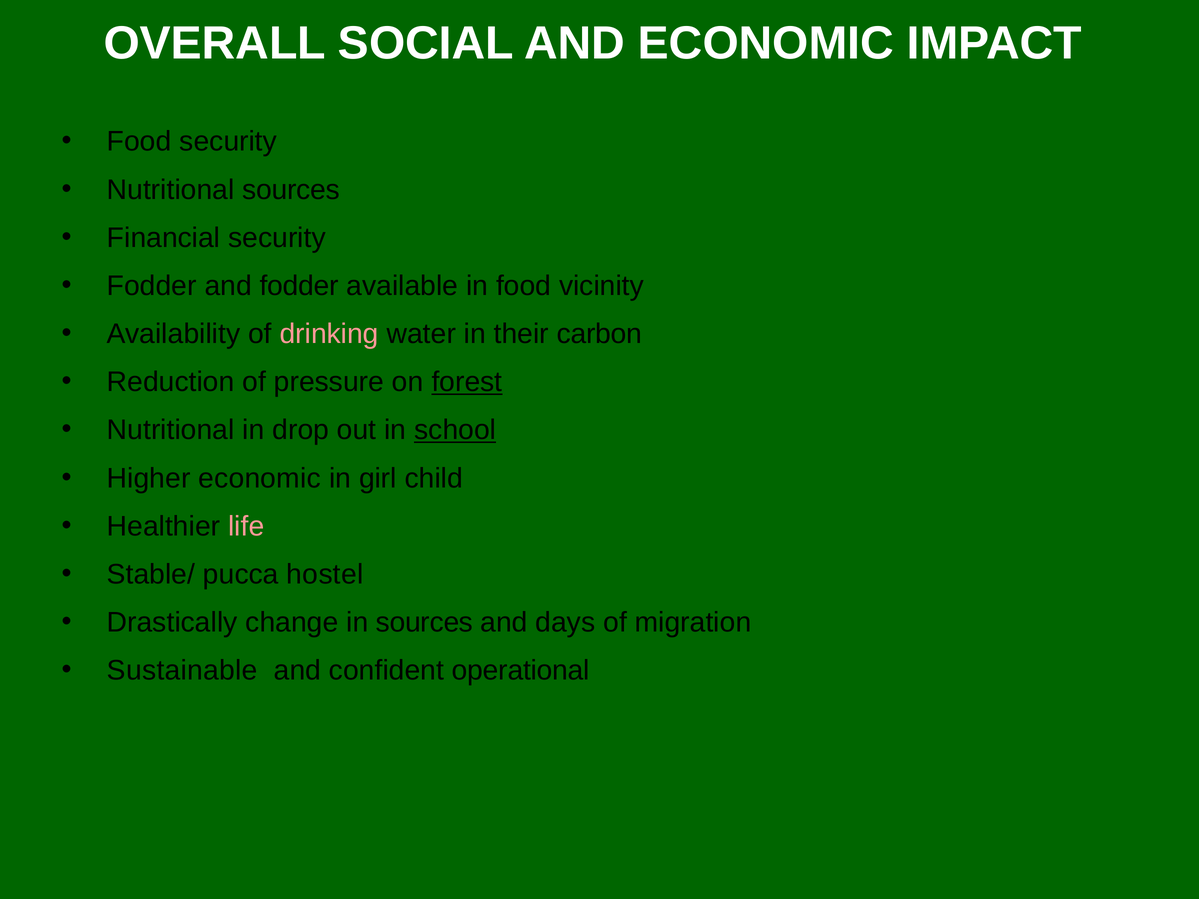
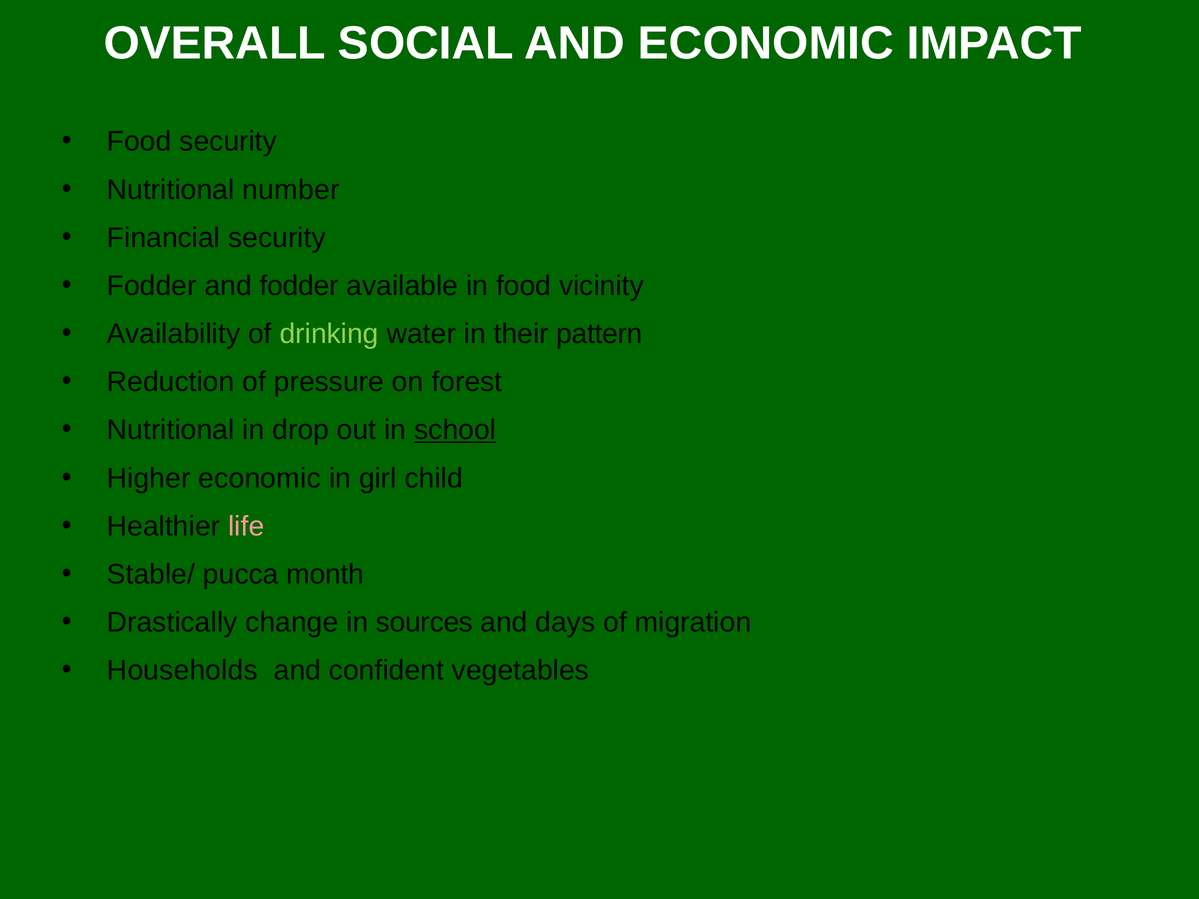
Nutritional sources: sources -> number
drinking colour: pink -> light green
carbon: carbon -> pattern
forest underline: present -> none
hostel: hostel -> month
Sustainable: Sustainable -> Households
operational: operational -> vegetables
